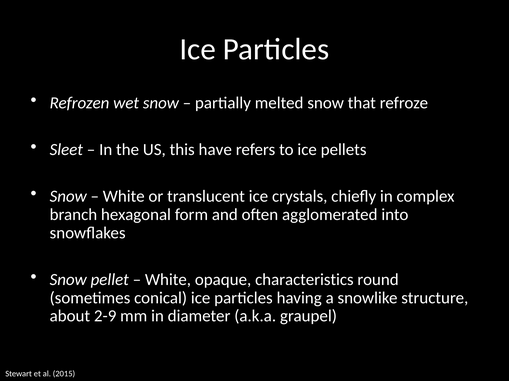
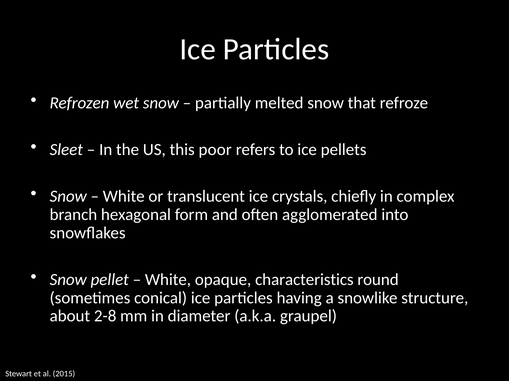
have: have -> poor
2-9: 2-9 -> 2-8
